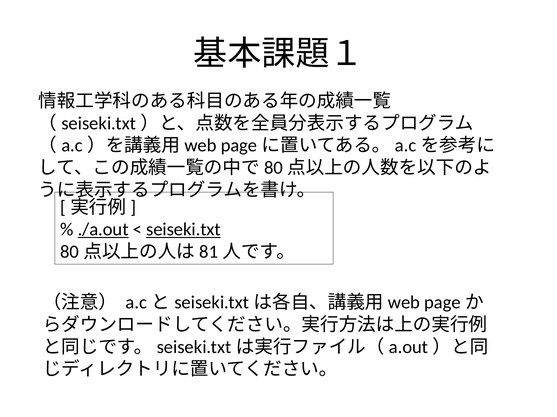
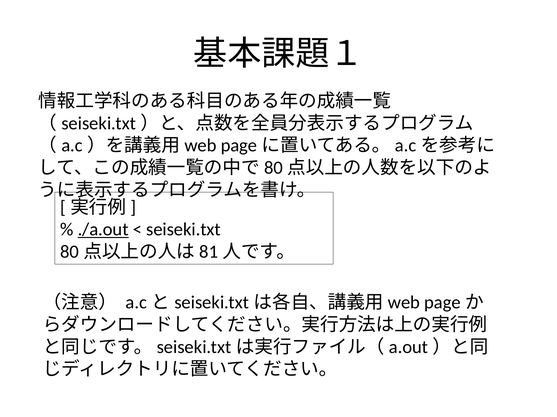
seiseki.txt underline: present -> none
